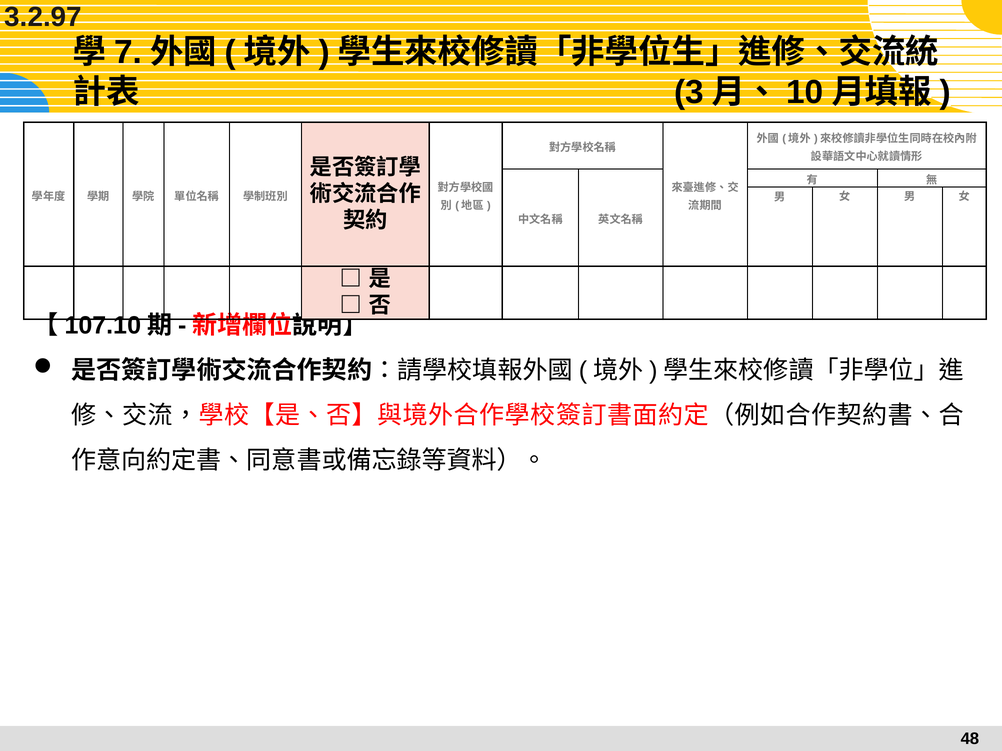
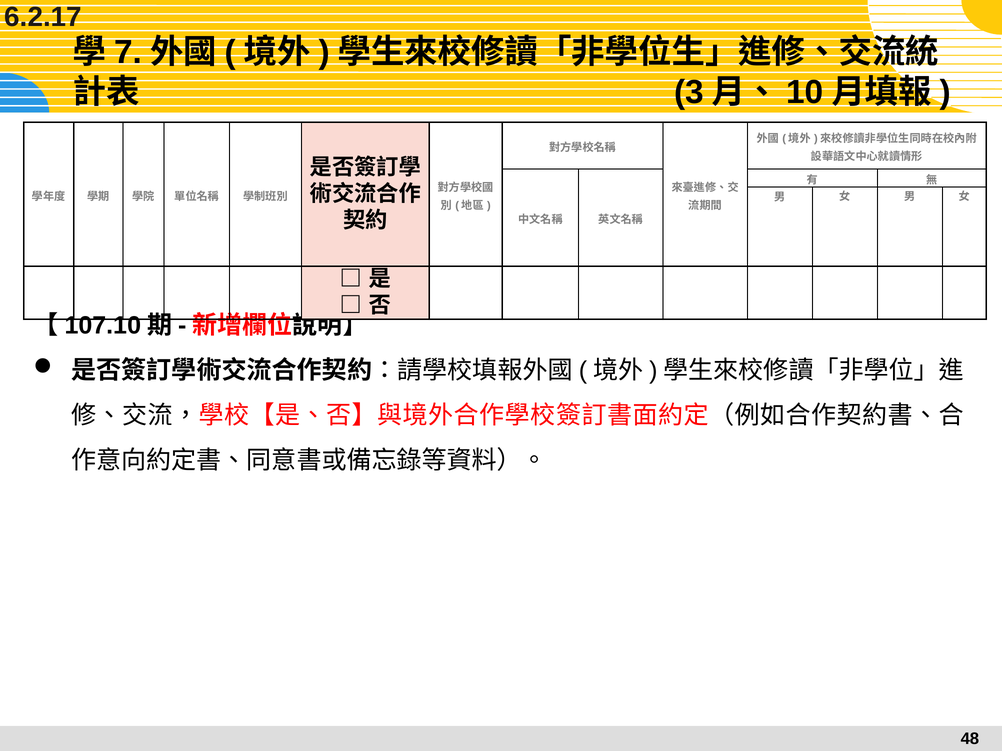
3.2.97: 3.2.97 -> 6.2.17
